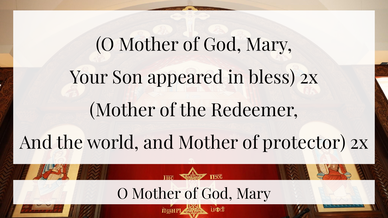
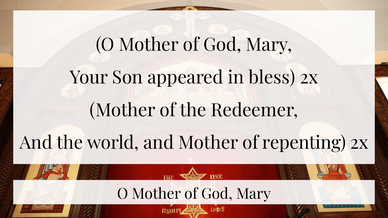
protector: protector -> repenting
